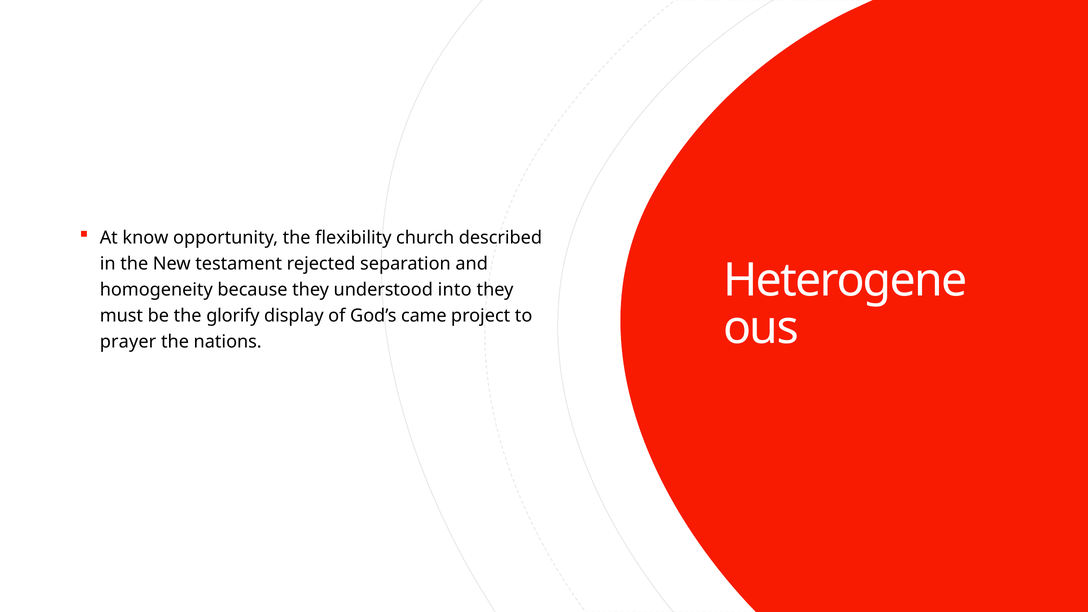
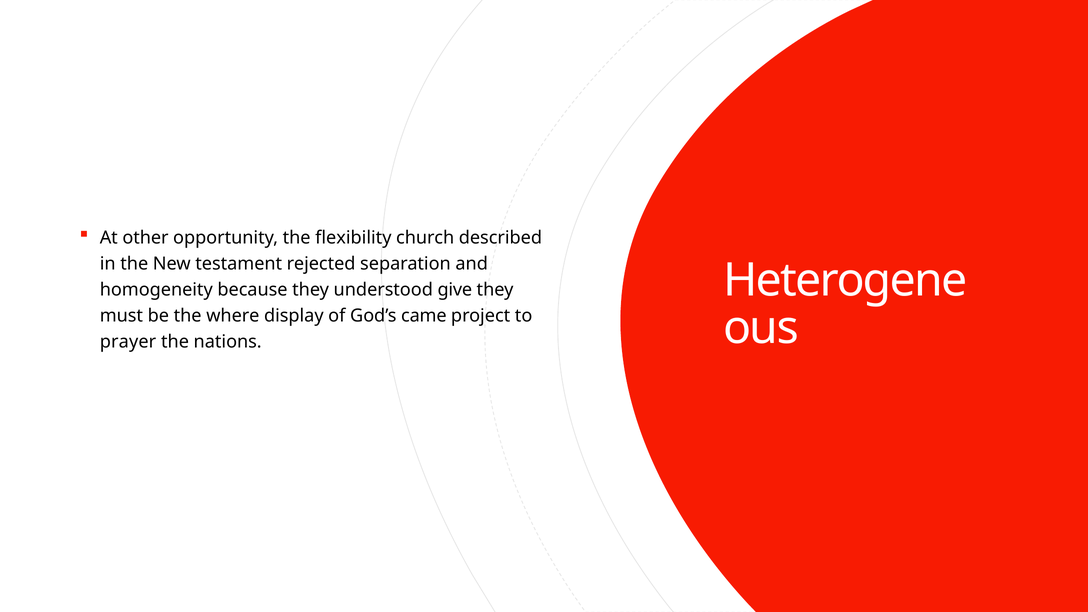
know: know -> other
into: into -> give
glorify: glorify -> where
